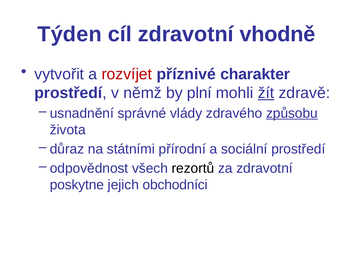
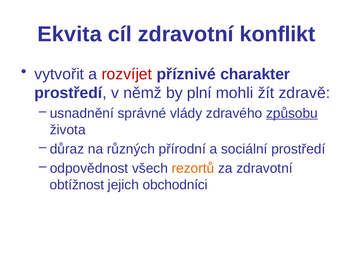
Týden: Týden -> Ekvita
vhodně: vhodně -> konflikt
žít underline: present -> none
státními: státními -> různých
rezortů colour: black -> orange
poskytne: poskytne -> obtížnost
